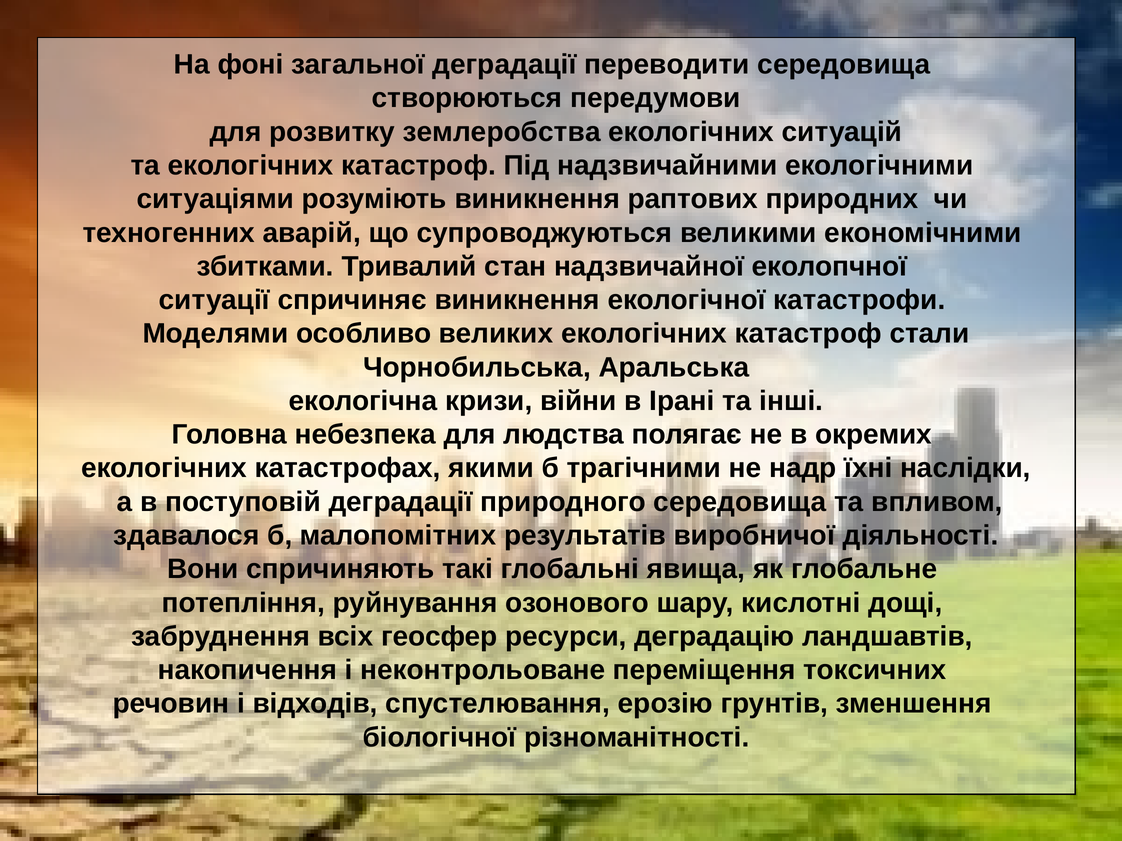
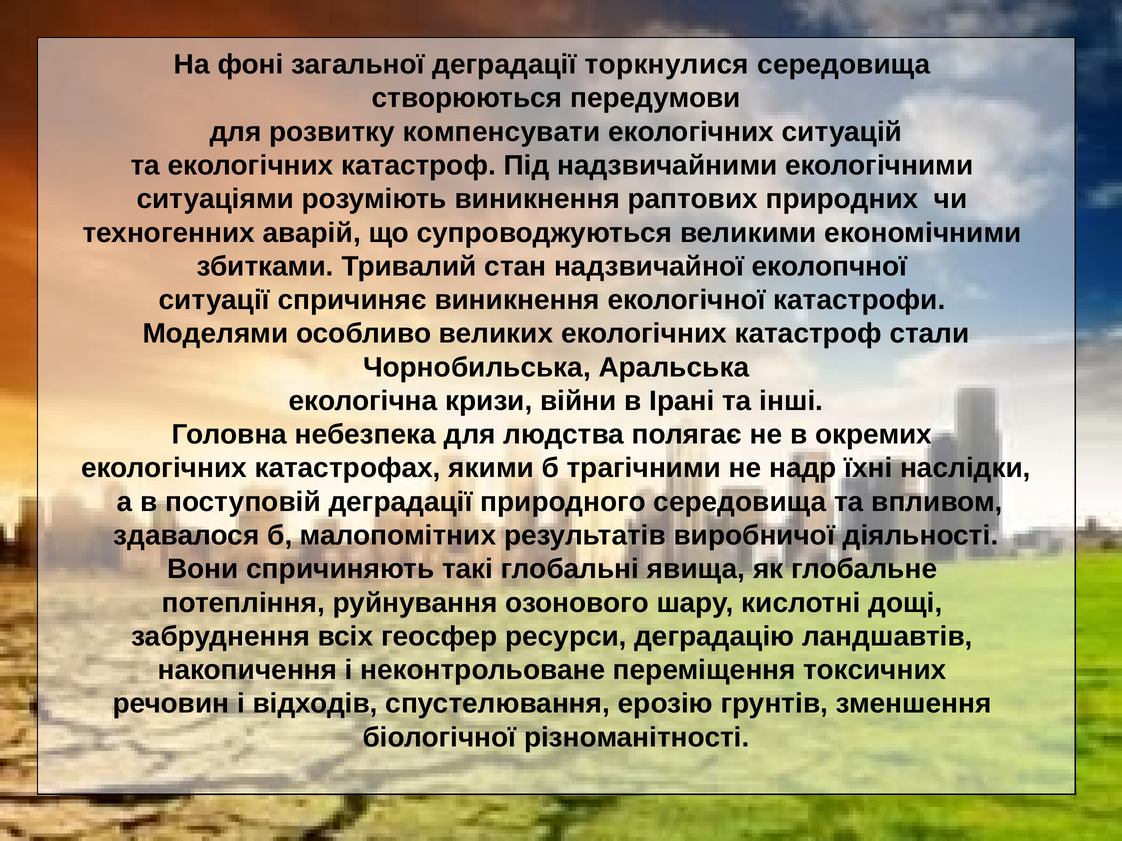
переводити: переводити -> торкнулися
землеробства: землеробства -> компенсувати
